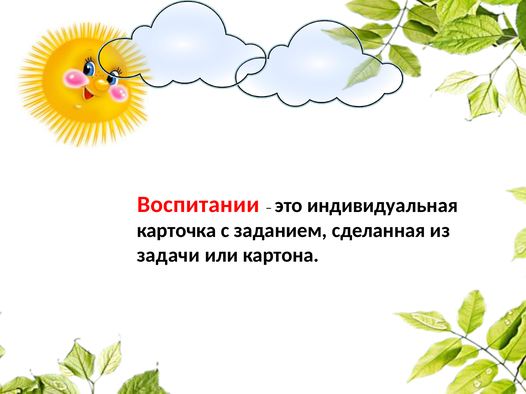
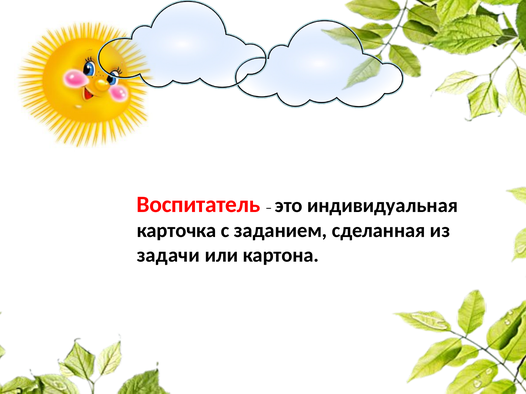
Воспитании: Воспитании -> Воспитатель
